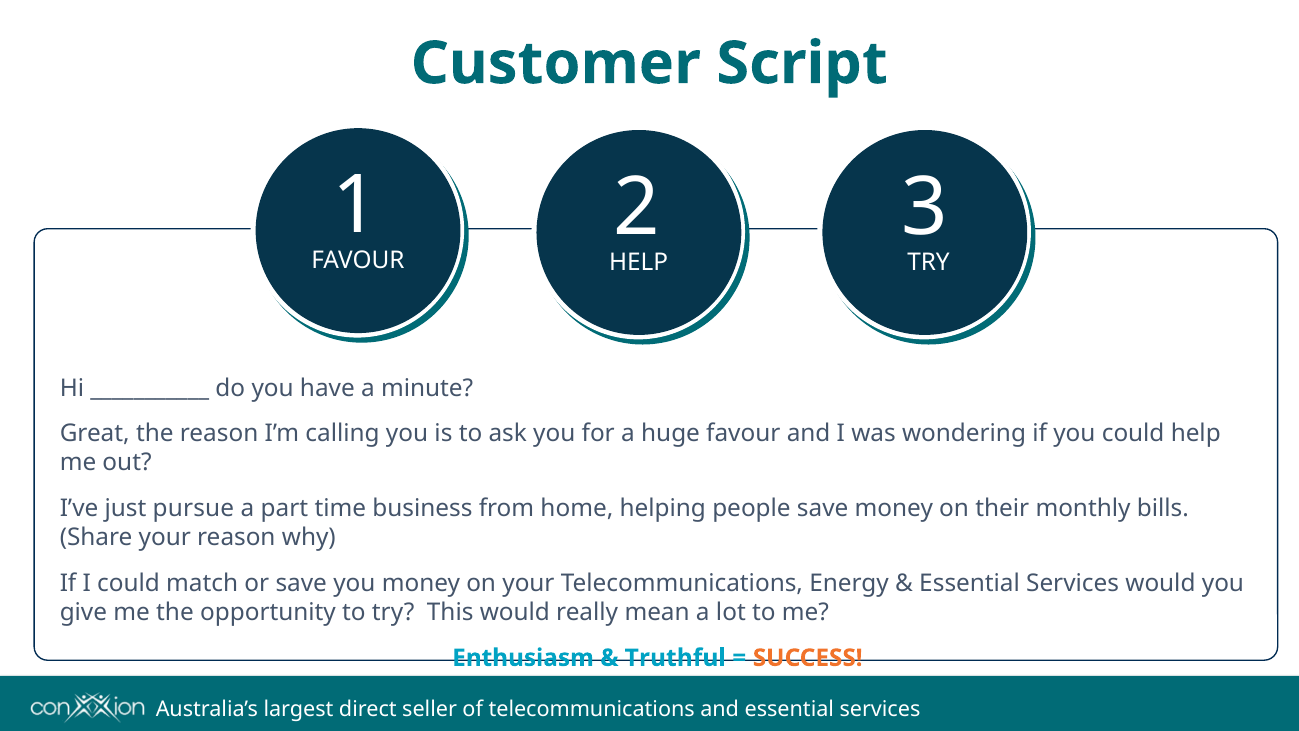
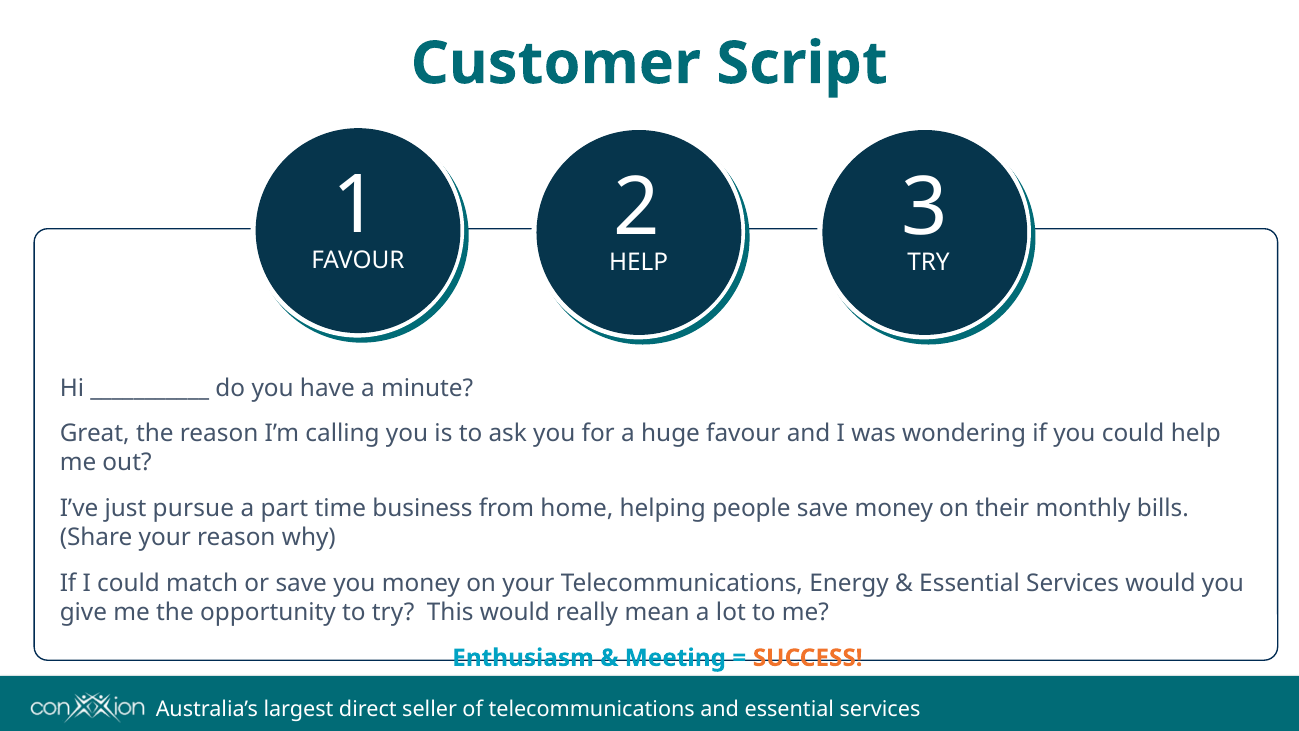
Truthful: Truthful -> Meeting
